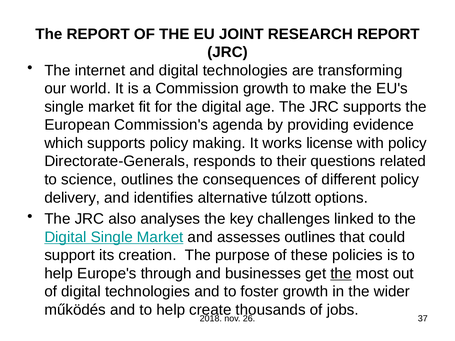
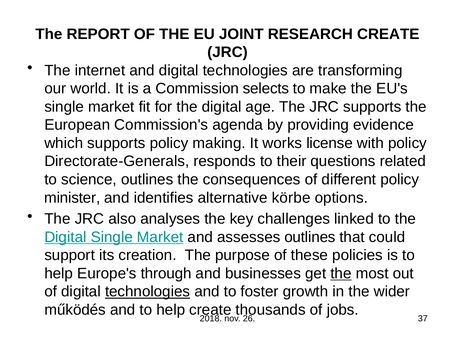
RESEARCH REPORT: REPORT -> CREATE
Commission growth: growth -> selects
delivery: delivery -> minister
túlzott: túlzott -> körbe
technologies at (148, 292) underline: none -> present
